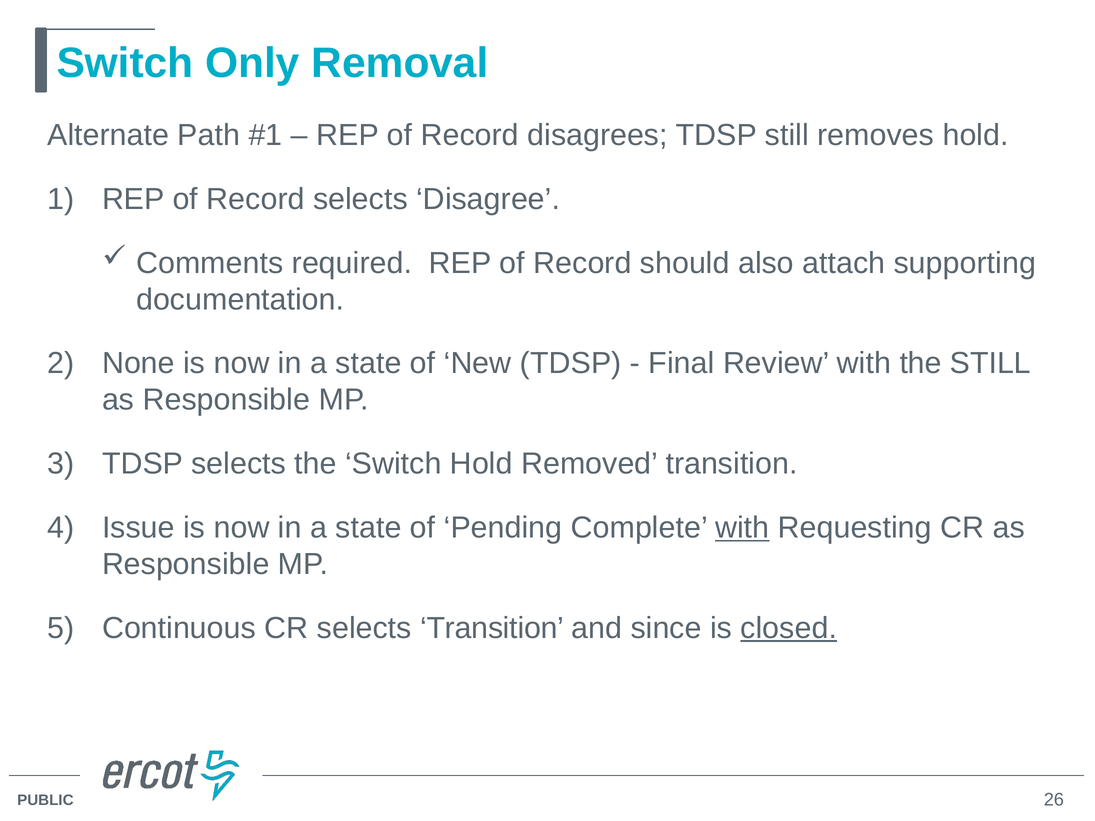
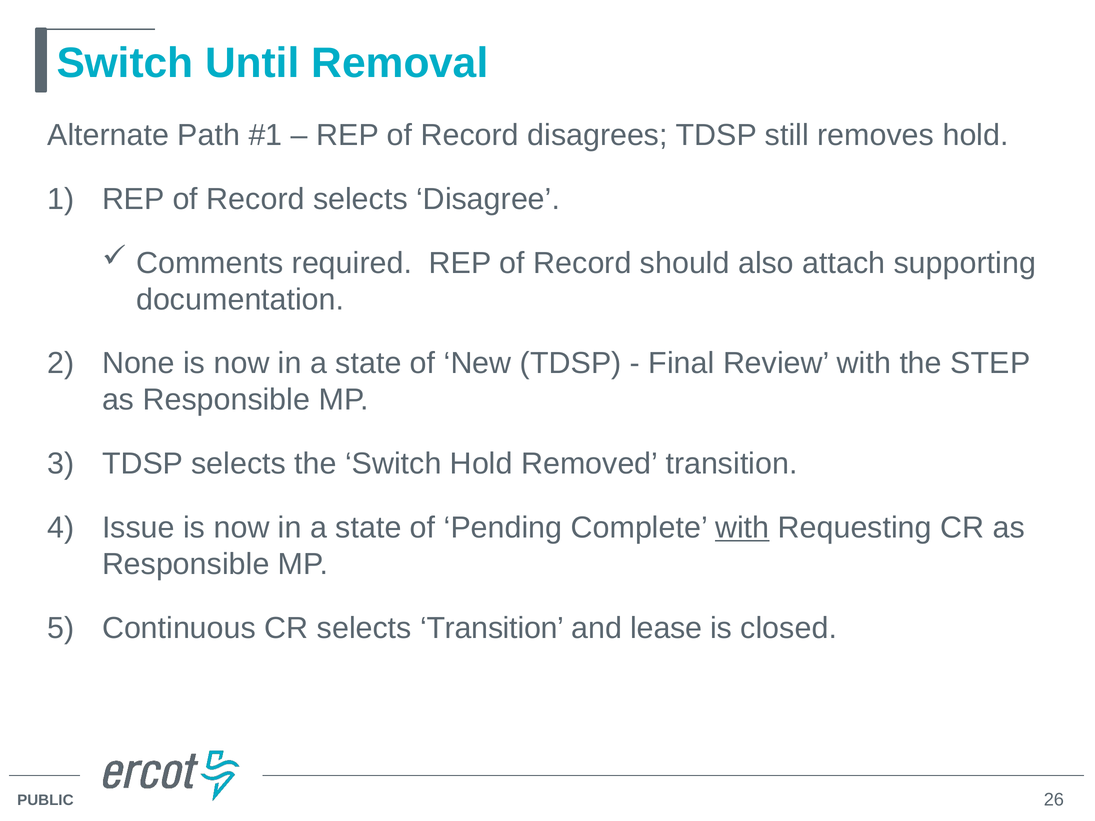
Only: Only -> Until
the STILL: STILL -> STEP
since: since -> lease
closed underline: present -> none
